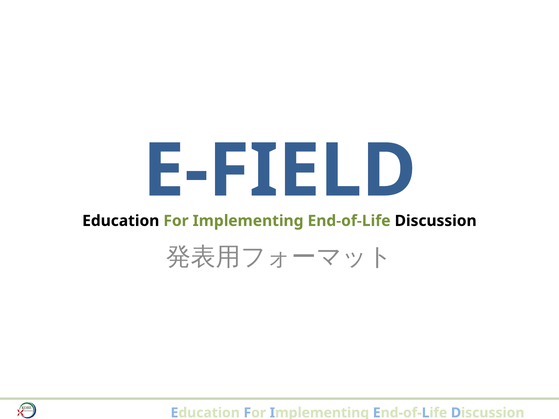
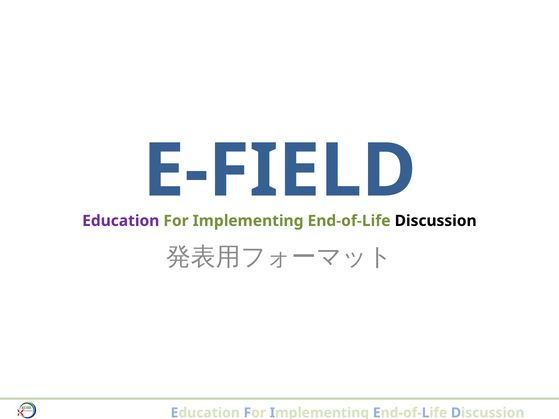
Education at (121, 221) colour: black -> purple
